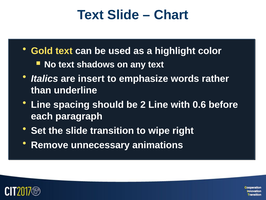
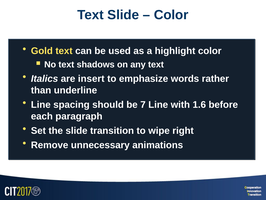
Chart at (171, 15): Chart -> Color
2: 2 -> 7
0.6: 0.6 -> 1.6
